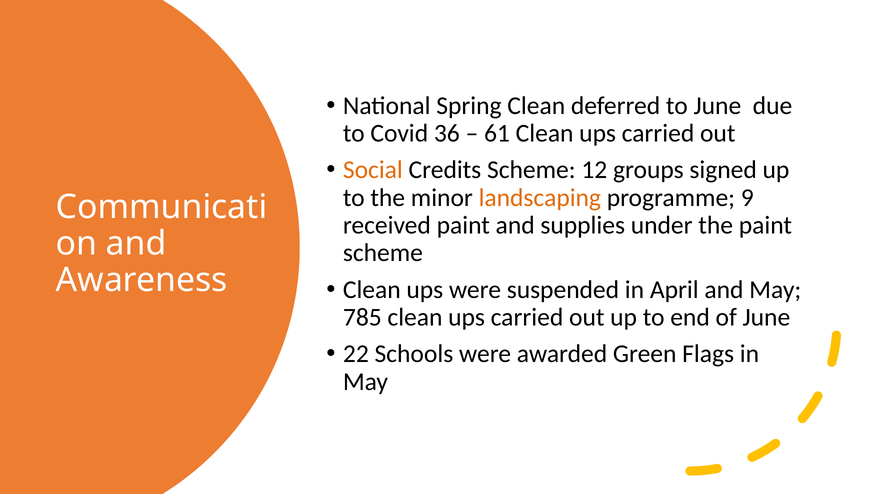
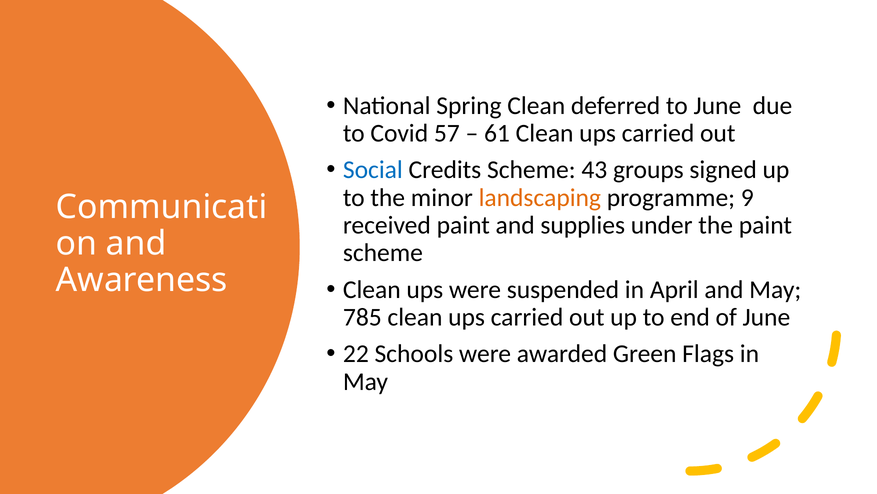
36: 36 -> 57
Social colour: orange -> blue
12: 12 -> 43
